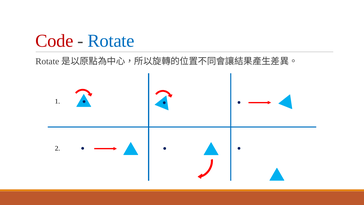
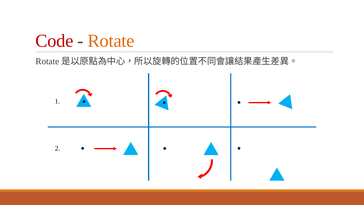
Rotate colour: blue -> orange
